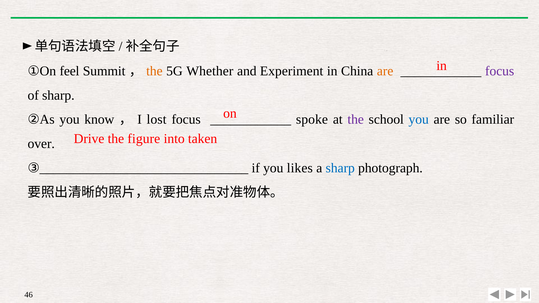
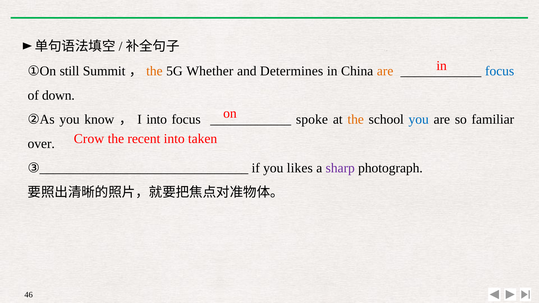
feel: feel -> still
Experiment: Experiment -> Determines
focus at (500, 71) colour: purple -> blue
of sharp: sharp -> down
lost at (157, 120): lost -> into
the at (356, 120) colour: purple -> orange
Drive: Drive -> Crow
figure: figure -> recent
sharp at (340, 168) colour: blue -> purple
